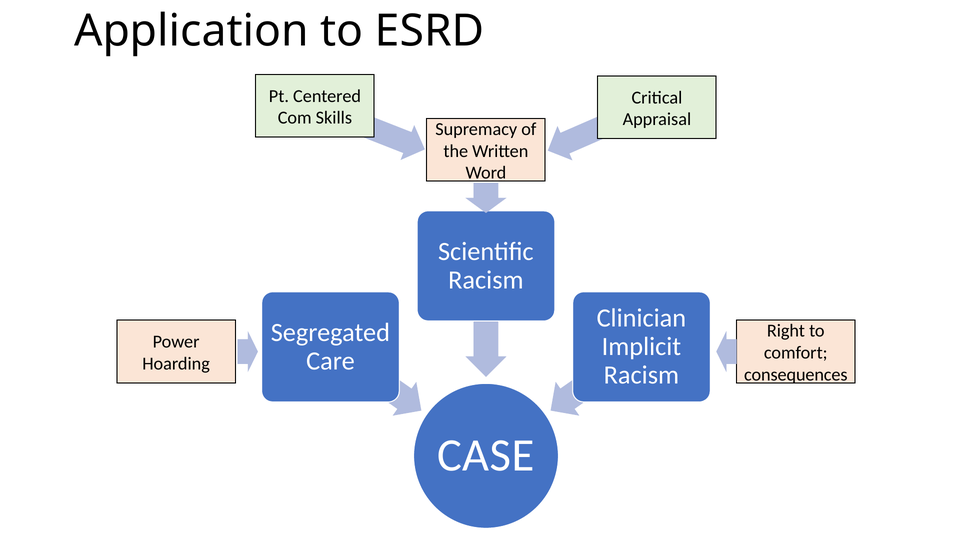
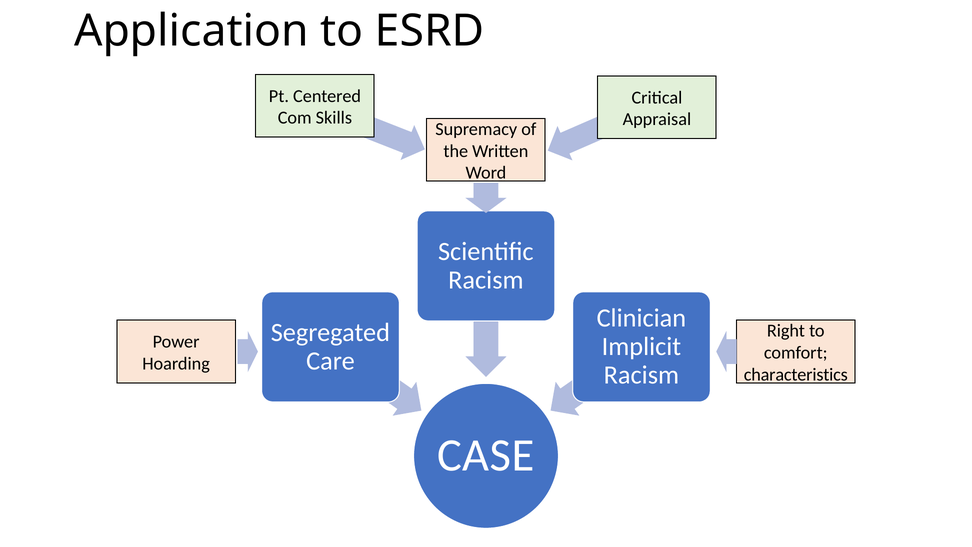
consequences: consequences -> characteristics
